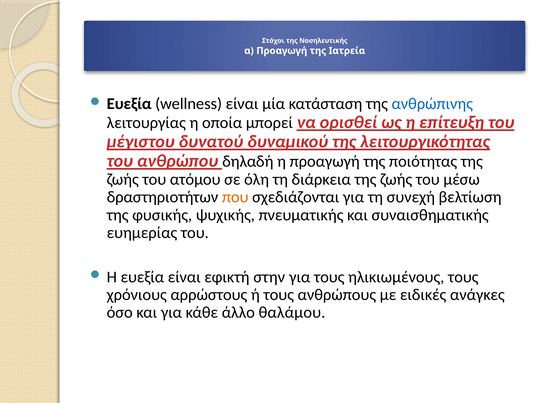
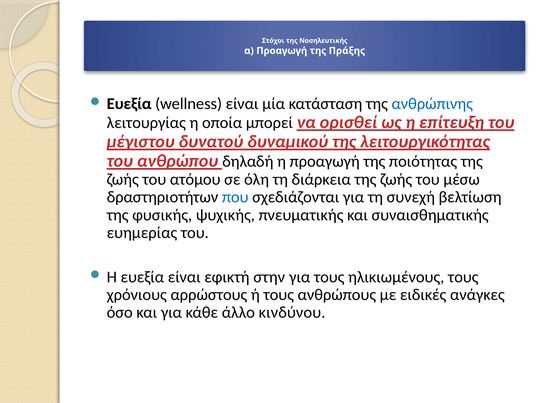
Ιατρεία: Ιατρεία -> Πράξης
που colour: orange -> blue
θαλάμου: θαλάμου -> κινδύνου
